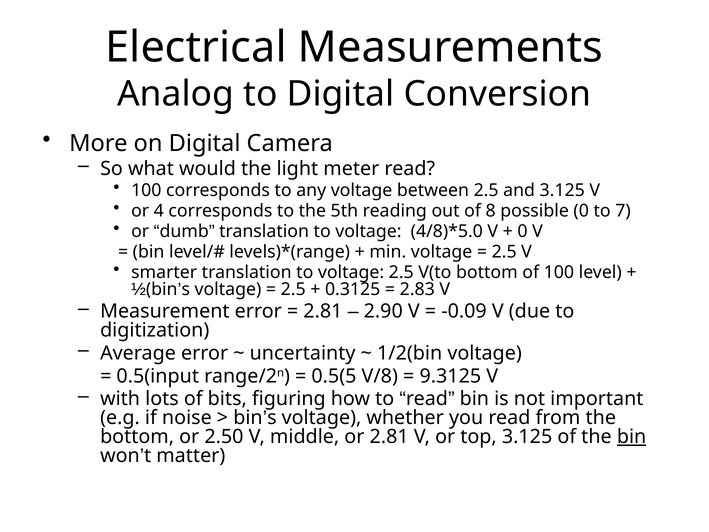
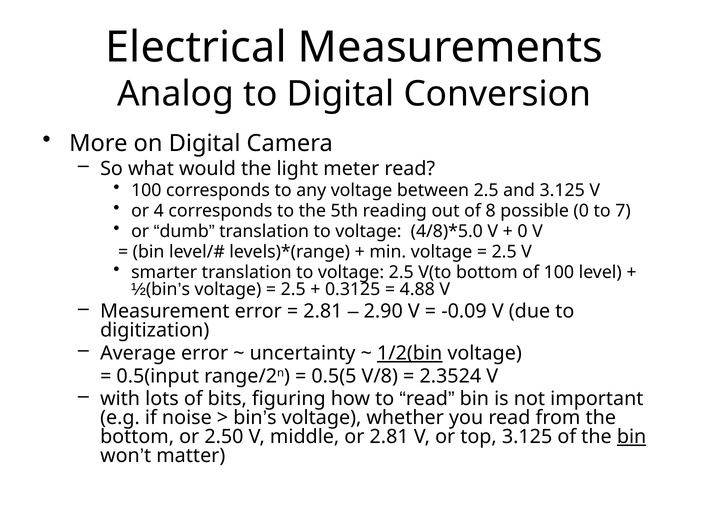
2.83: 2.83 -> 4.88
1/2(bin underline: none -> present
9.3125: 9.3125 -> 2.3524
